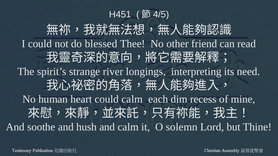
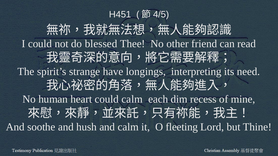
river: river -> have
solemn: solemn -> fleeting
